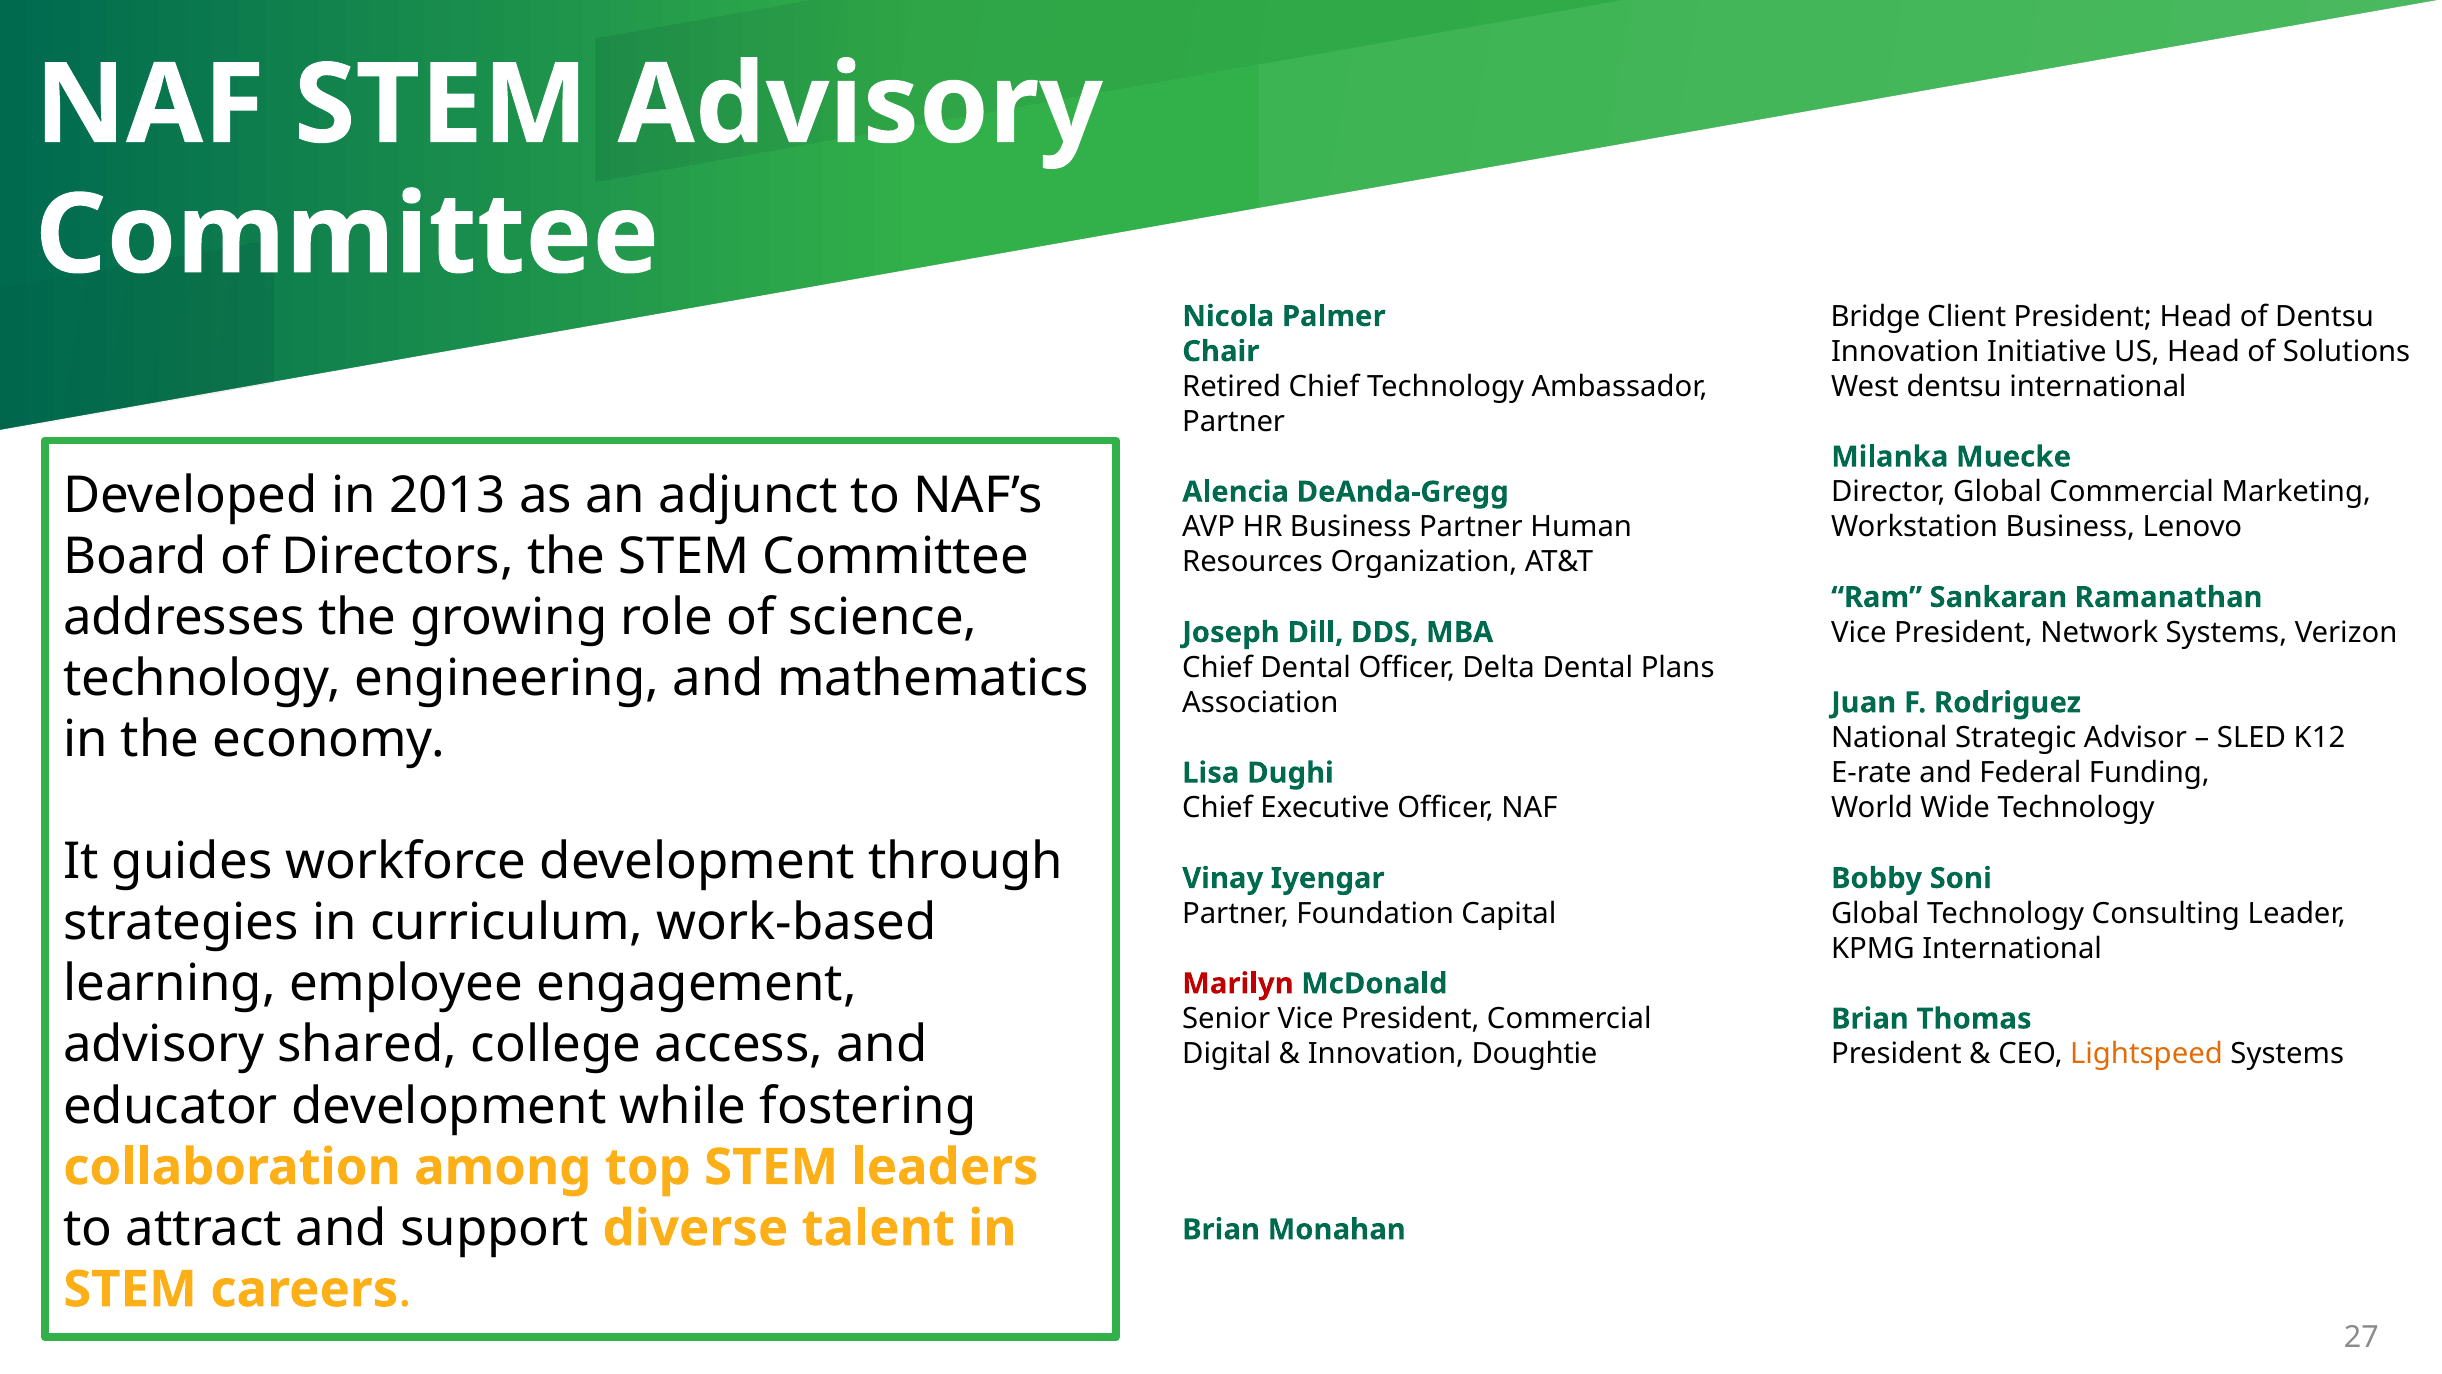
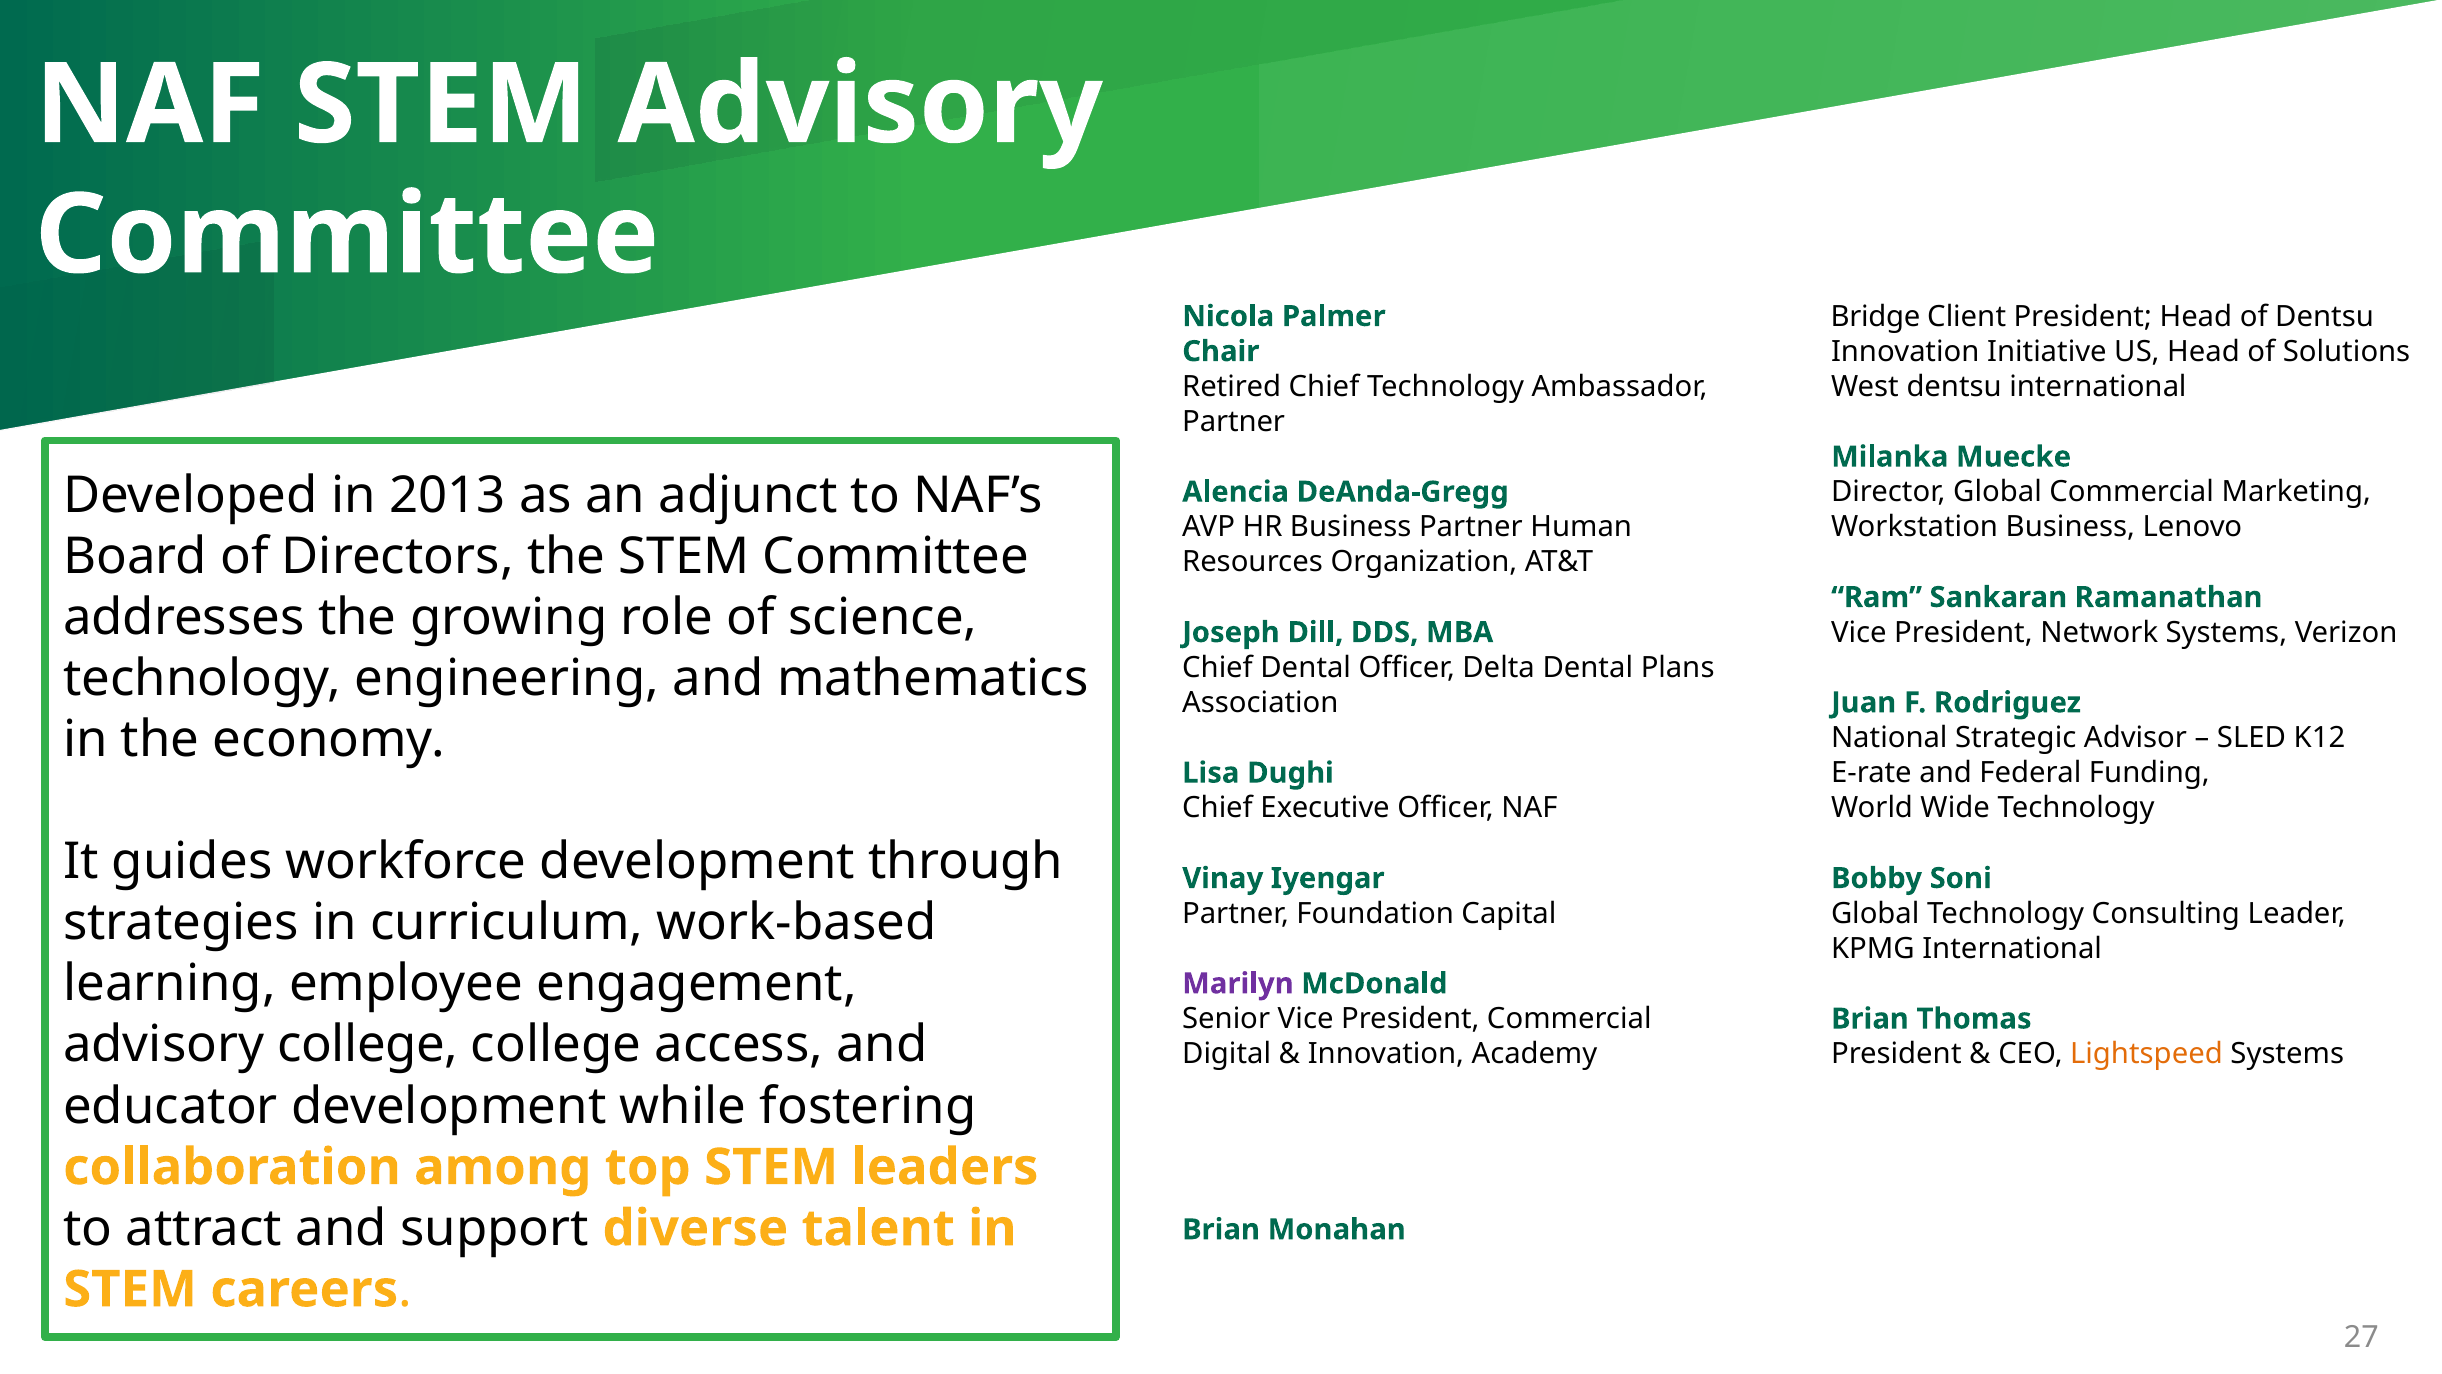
Marilyn colour: red -> purple
advisory shared: shared -> college
Doughtie: Doughtie -> Academy
